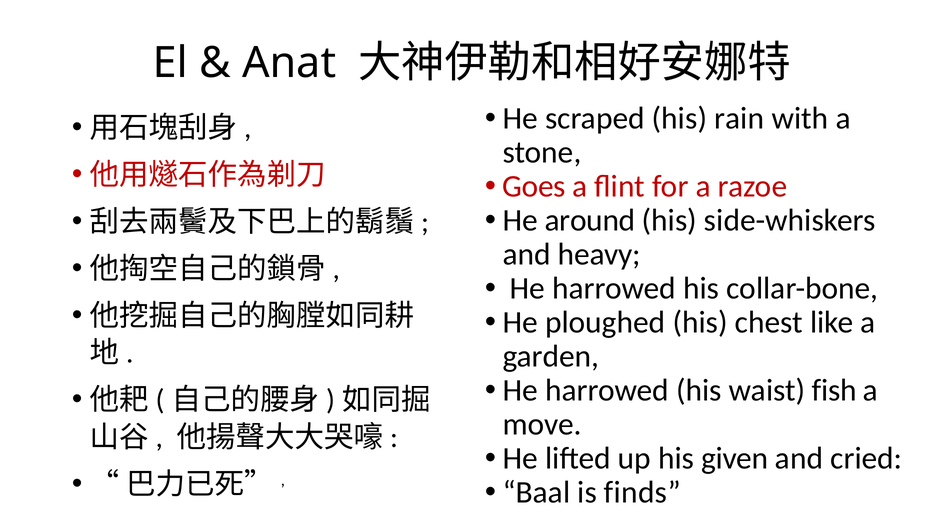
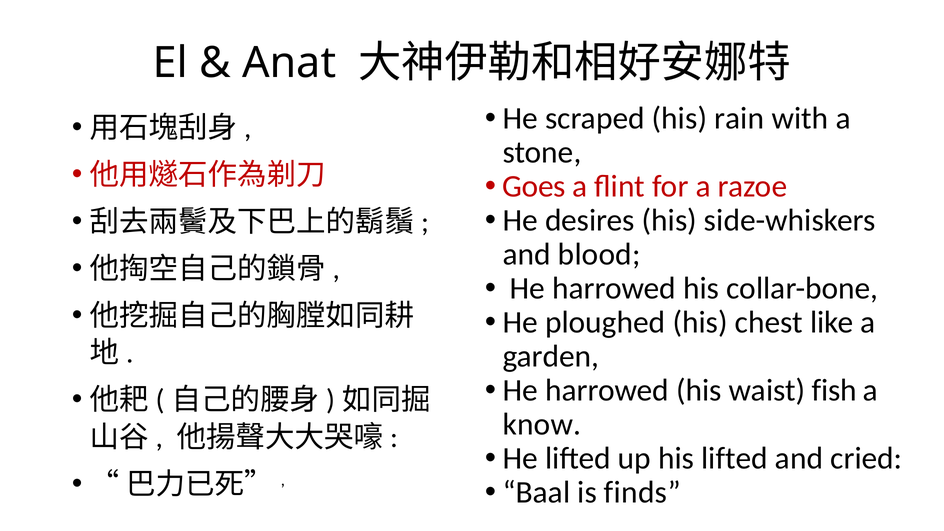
around: around -> desires
heavy: heavy -> blood
move: move -> know
his given: given -> lifted
